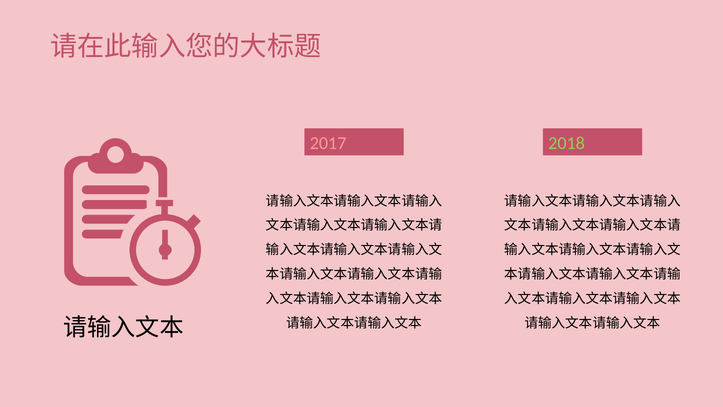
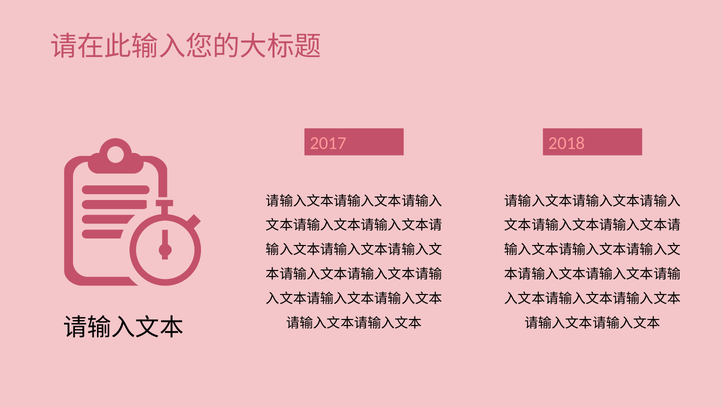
2018 colour: light green -> pink
